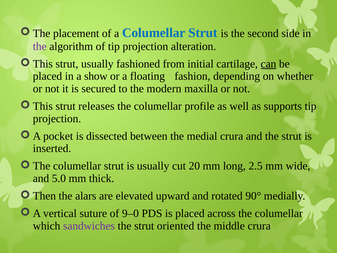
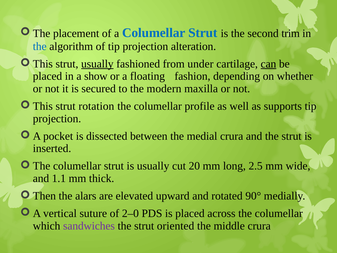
side: side -> trim
the at (40, 46) colour: purple -> blue
usually at (97, 64) underline: none -> present
initial: initial -> under
releases: releases -> rotation
5.0: 5.0 -> 1.1
9–0: 9–0 -> 2–0
